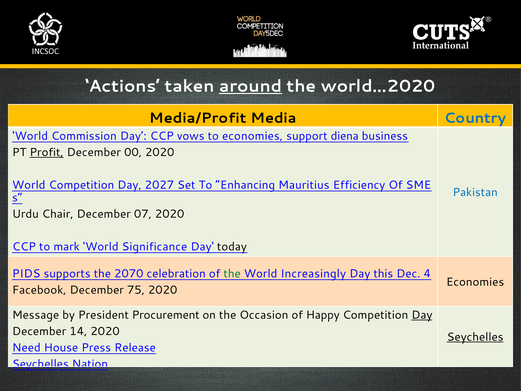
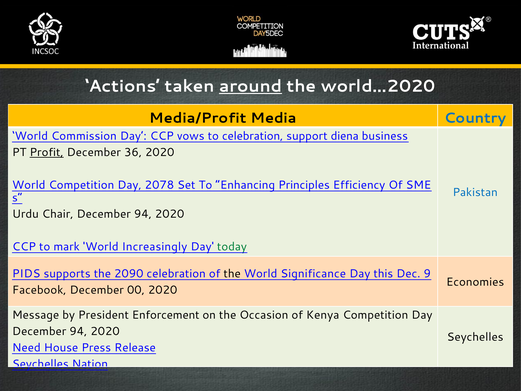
to economies: economies -> celebration
00: 00 -> 36
2027: 2027 -> 2078
Mauritius: Mauritius -> Principles
07 at (143, 214): 07 -> 94
Significance: Significance -> Increasingly
today colour: black -> green
2070: 2070 -> 2090
the at (232, 274) colour: green -> black
Increasingly: Increasingly -> Significance
4: 4 -> 9
75: 75 -> 00
Procurement: Procurement -> Enforcement
Happy: Happy -> Kenya
Day at (422, 315) underline: present -> none
14 at (78, 331): 14 -> 94
Seychelles at (475, 337) underline: present -> none
